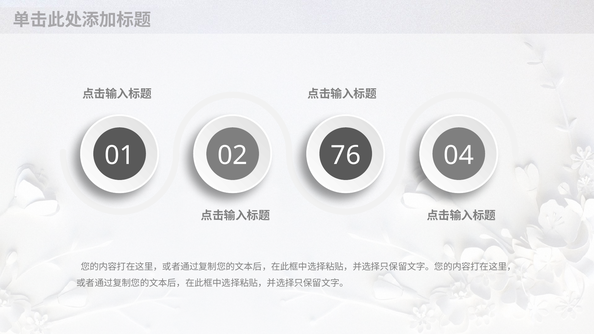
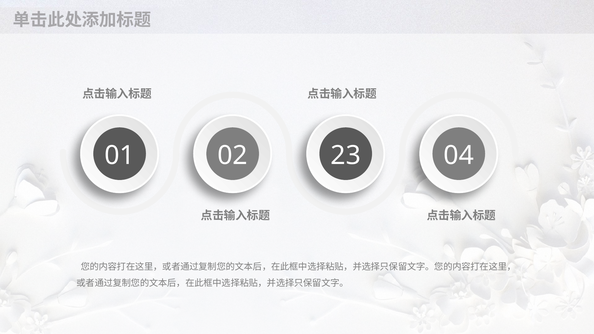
76: 76 -> 23
